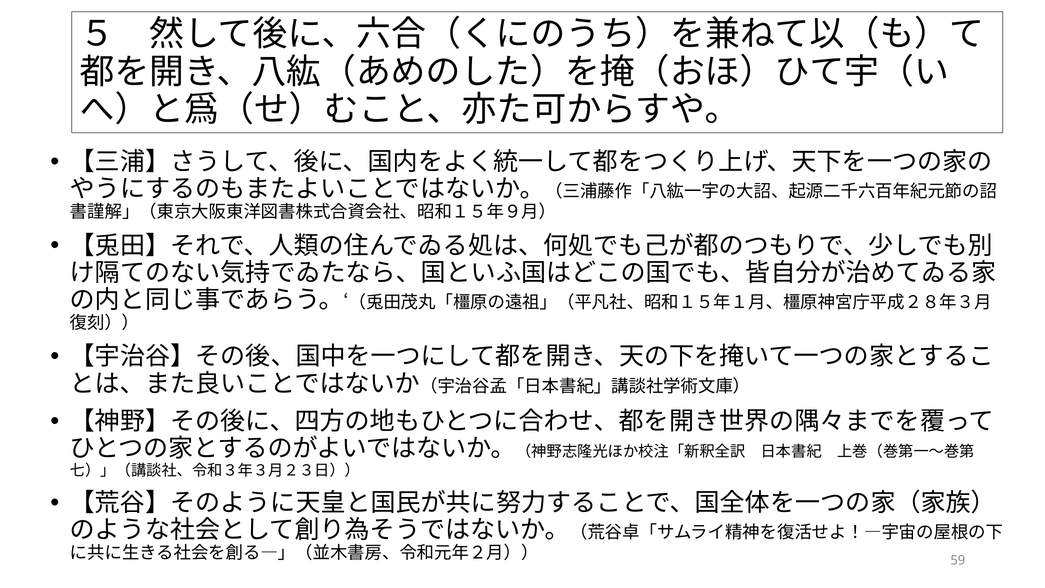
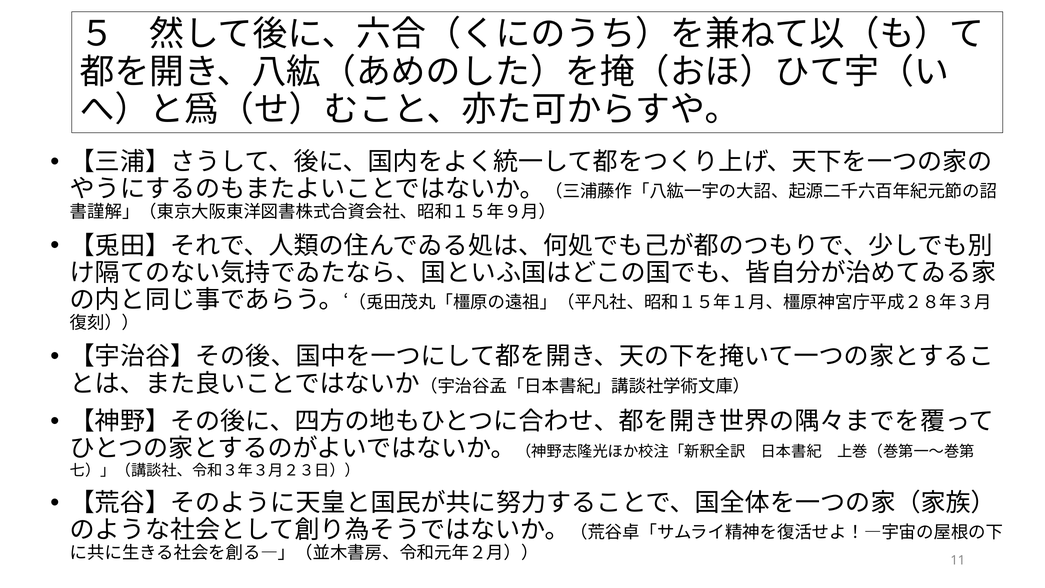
59: 59 -> 11
